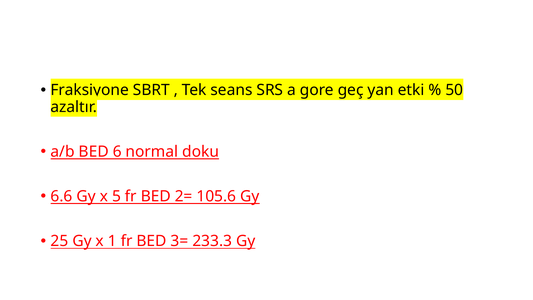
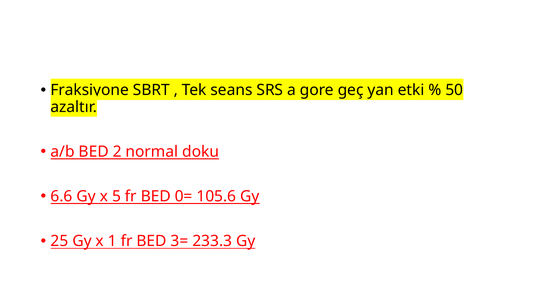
6: 6 -> 2
2=: 2= -> 0=
